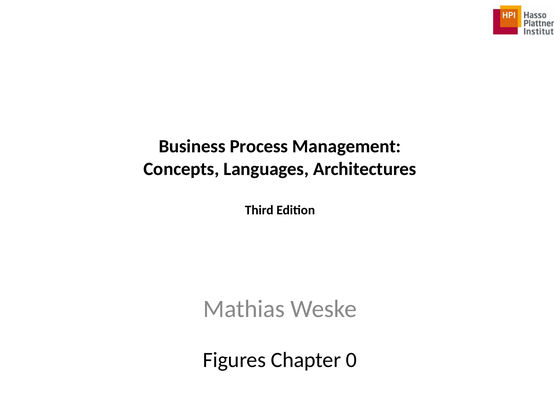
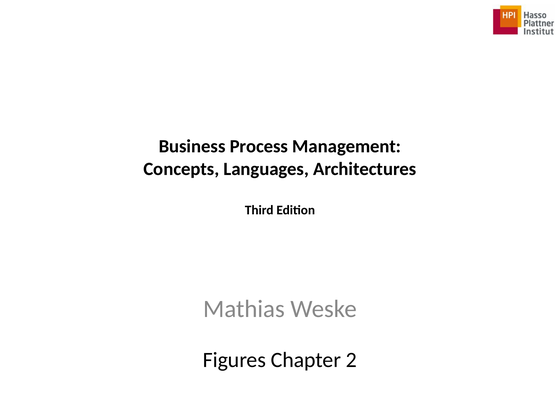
0: 0 -> 2
